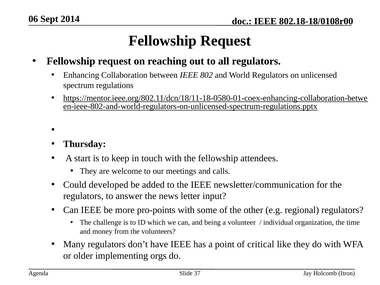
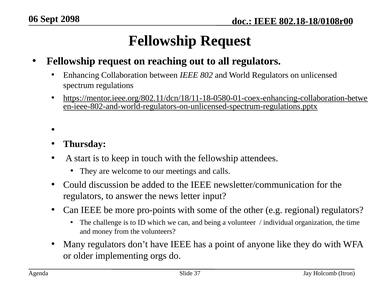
2014: 2014 -> 2098
developed: developed -> discussion
critical: critical -> anyone
